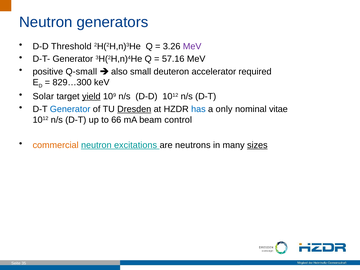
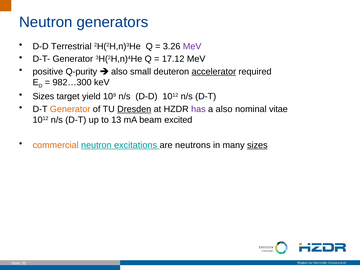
Threshold: Threshold -> Terrestrial
57.16: 57.16 -> 17.12
Q-small: Q-small -> Q-purity
accelerator underline: none -> present
829…300: 829…300 -> 982…300
Solar at (43, 96): Solar -> Sizes
yield underline: present -> none
Generator at (70, 109) colour: blue -> orange
has colour: blue -> purple
a only: only -> also
66: 66 -> 13
control: control -> excited
